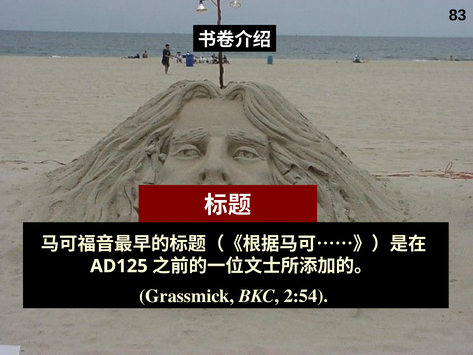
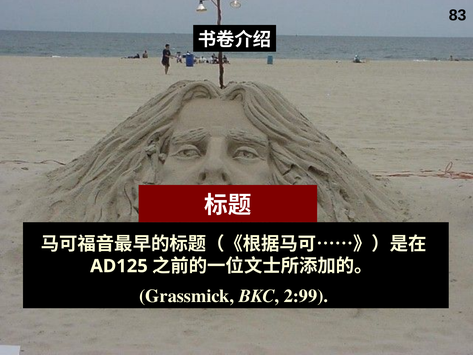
2:54: 2:54 -> 2:99
